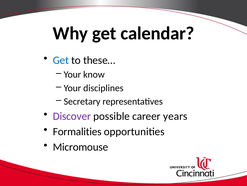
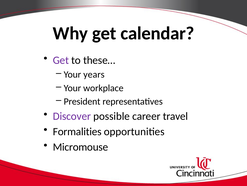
Get at (61, 60) colour: blue -> purple
know: know -> years
disciplines: disciplines -> workplace
Secretary: Secretary -> President
years: years -> travel
